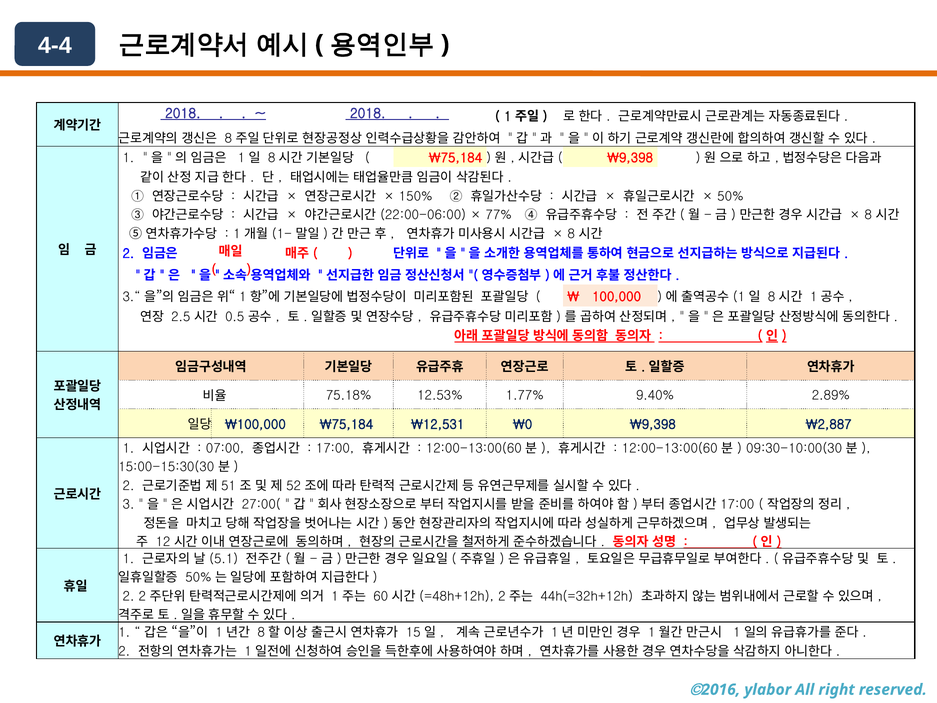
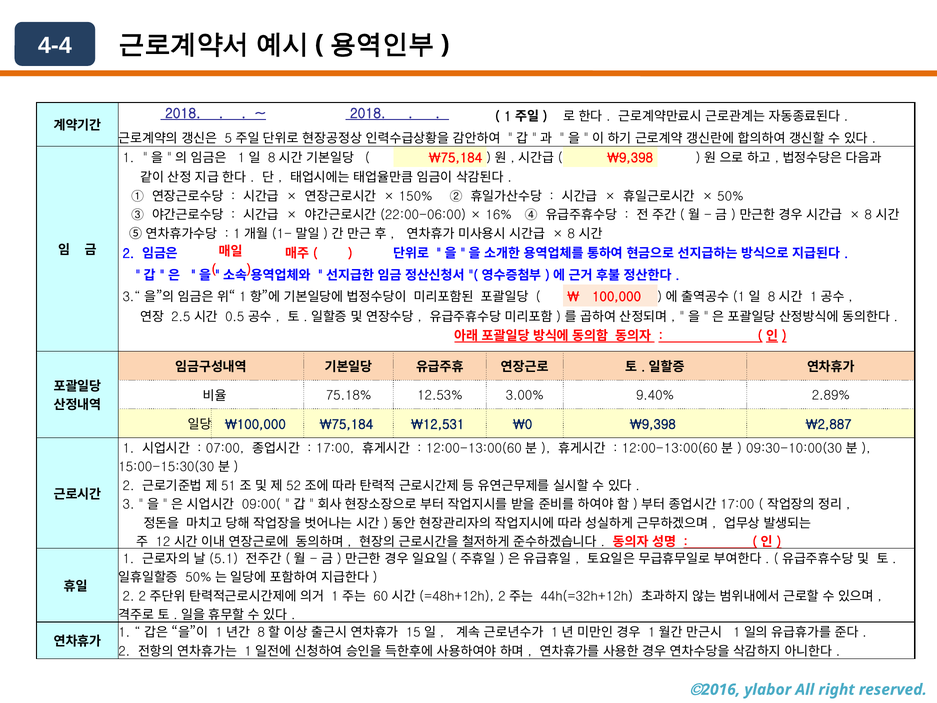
8 at (228, 138): 8 -> 5
77%: 77% -> 16%
1.77%: 1.77% -> 3.00%
27:00(: 27:00( -> 09:00(
